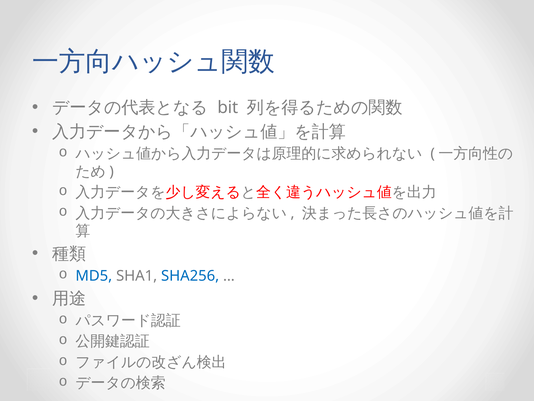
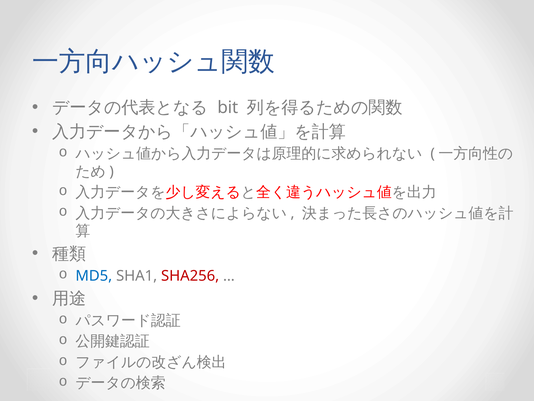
SHA256 colour: blue -> red
